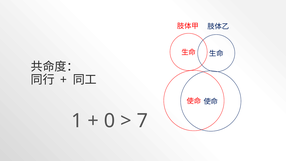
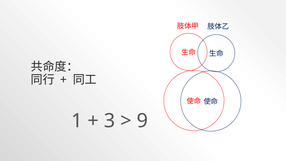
0: 0 -> 3
7: 7 -> 9
